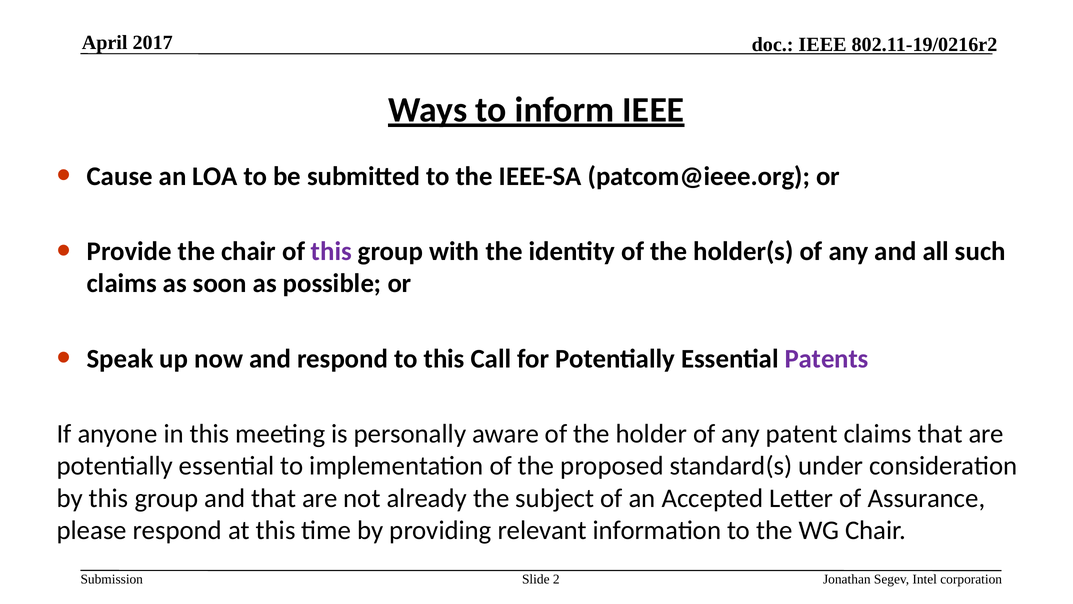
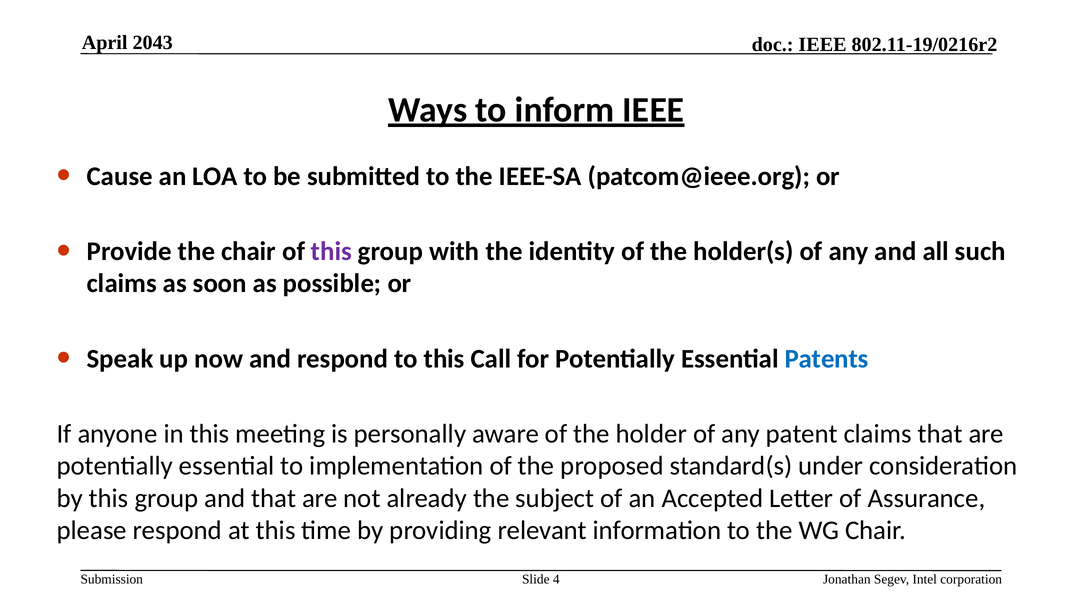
2017: 2017 -> 2043
Patents colour: purple -> blue
2: 2 -> 4
